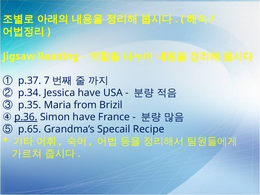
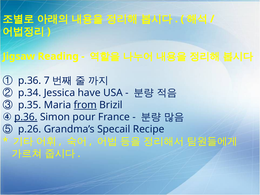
① p.37: p.37 -> p.36
from underline: none -> present
Simon have: have -> pour
p.65: p.65 -> p.26
